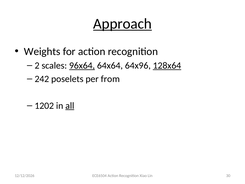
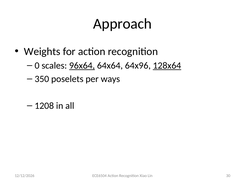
Approach underline: present -> none
2: 2 -> 0
242: 242 -> 350
from: from -> ways
1202: 1202 -> 1208
all underline: present -> none
